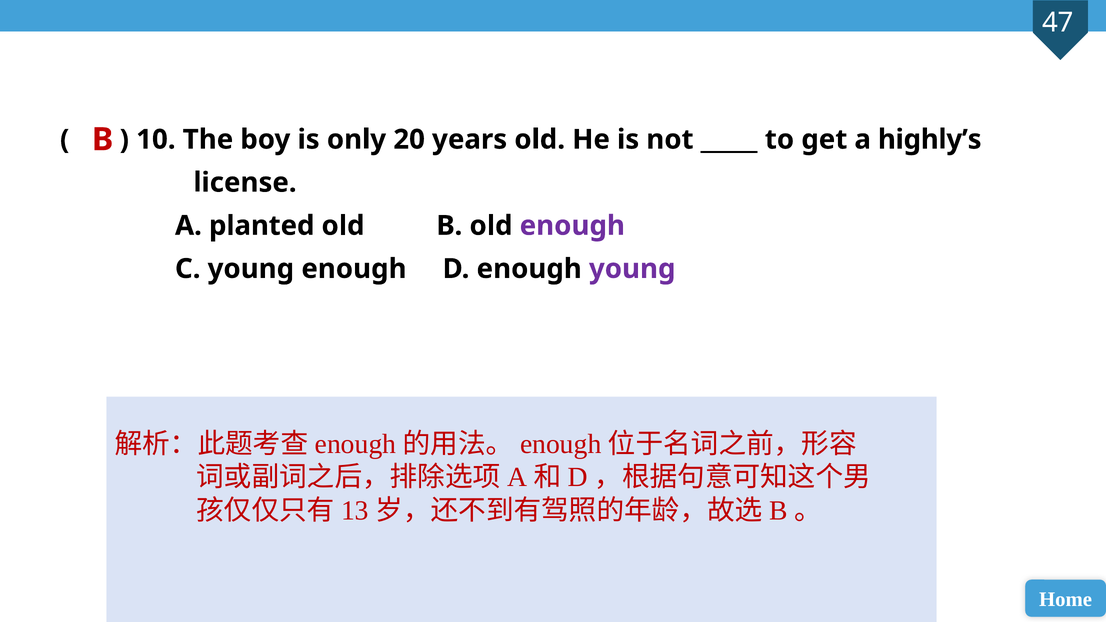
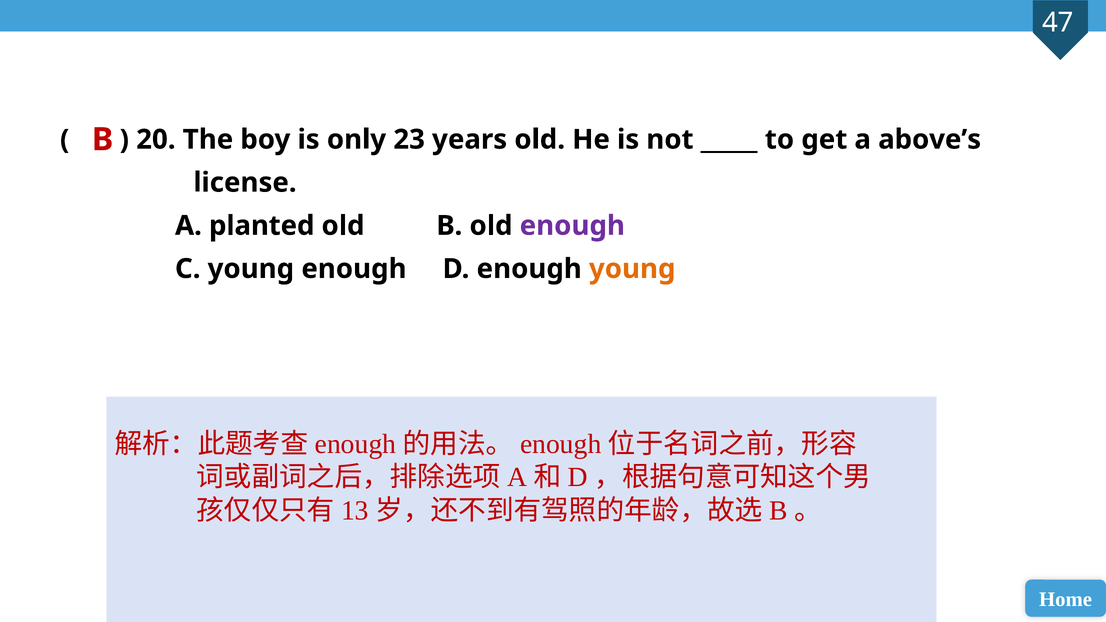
10: 10 -> 20
20: 20 -> 23
highly’s: highly’s -> above’s
young at (632, 269) colour: purple -> orange
